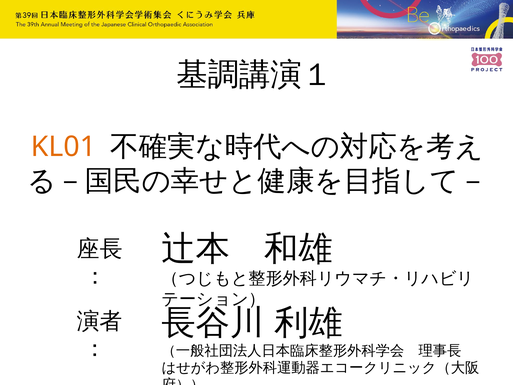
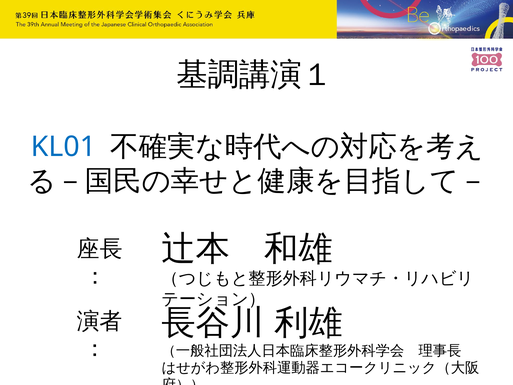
KL01 colour: orange -> blue
